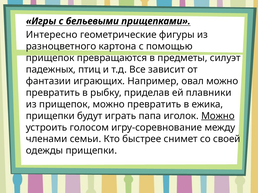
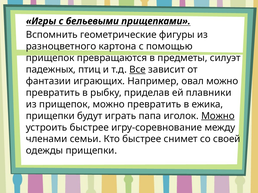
Интересно: Интересно -> Вспомнить
Все underline: none -> present
устроить голосом: голосом -> быстрее
